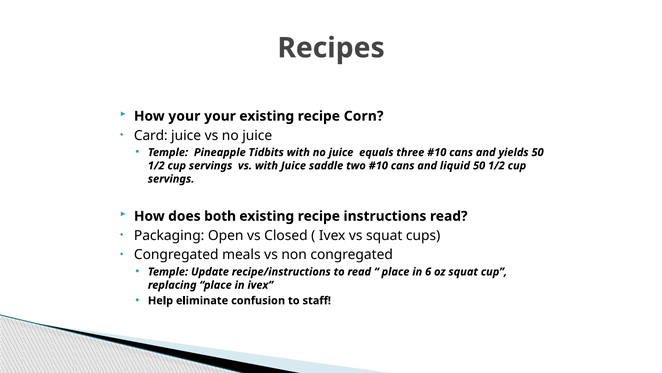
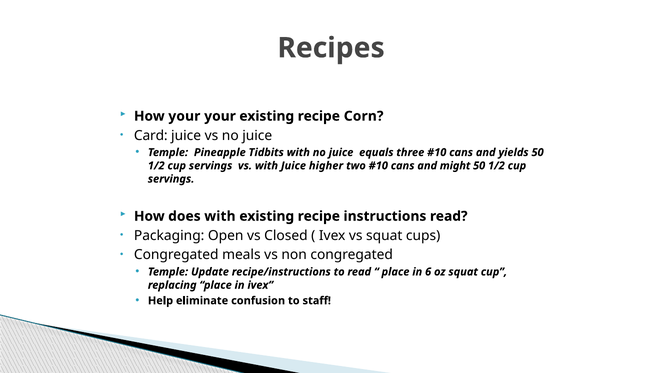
saddle: saddle -> higher
liquid: liquid -> might
does both: both -> with
